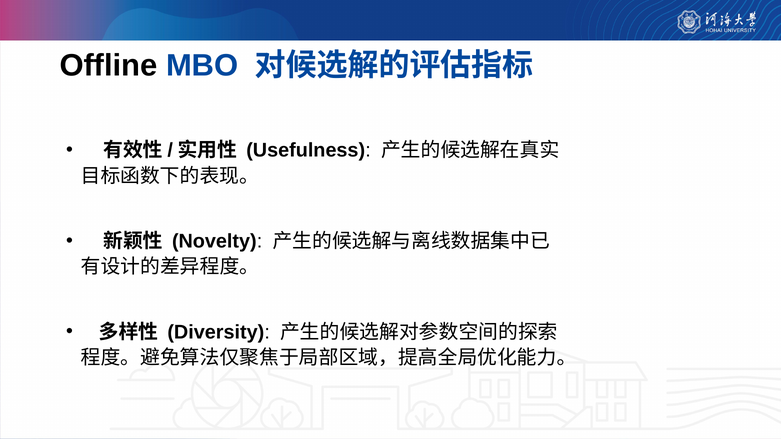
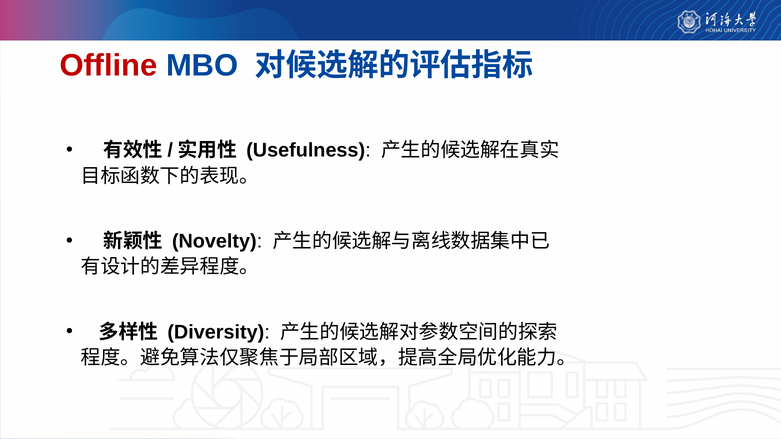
Offline colour: black -> red
